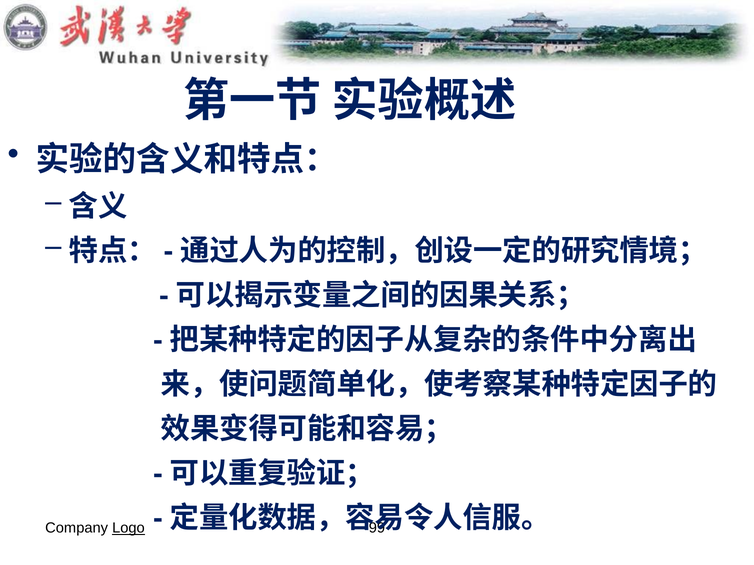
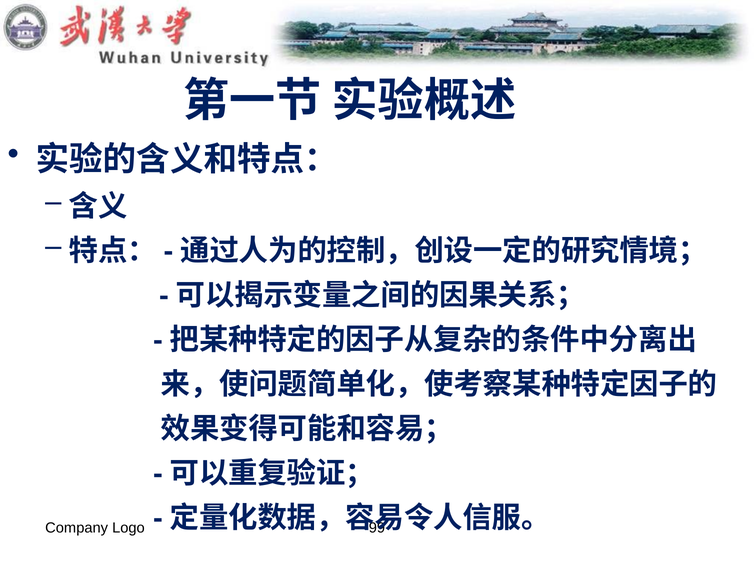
Logo underline: present -> none
